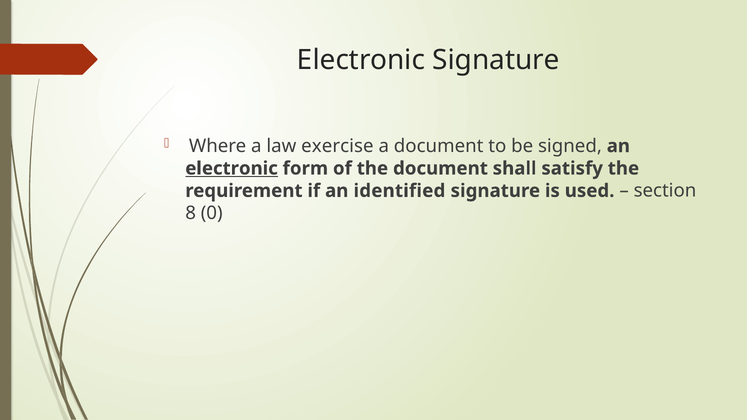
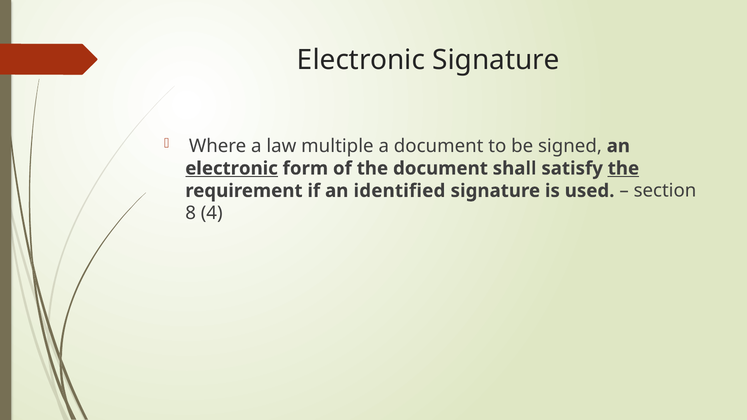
exercise: exercise -> multiple
the at (623, 168) underline: none -> present
0: 0 -> 4
